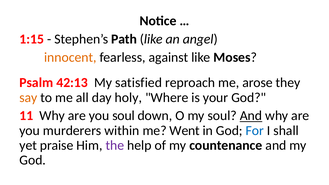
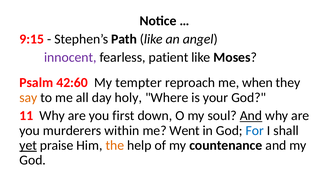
1:15: 1:15 -> 9:15
innocent colour: orange -> purple
against: against -> patient
42:13: 42:13 -> 42:60
satisfied: satisfied -> tempter
arose: arose -> when
you soul: soul -> first
yet underline: none -> present
the colour: purple -> orange
